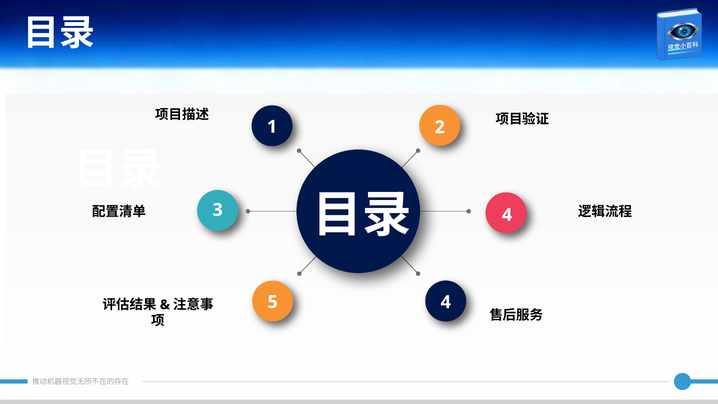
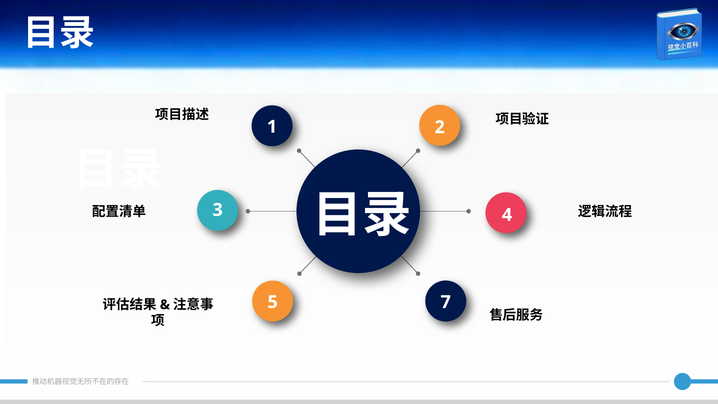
5 4: 4 -> 7
